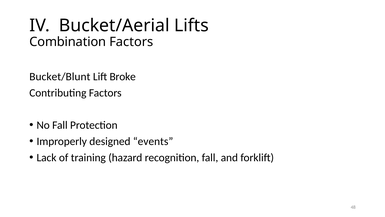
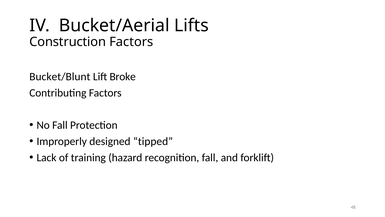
Combination: Combination -> Construction
events: events -> tipped
